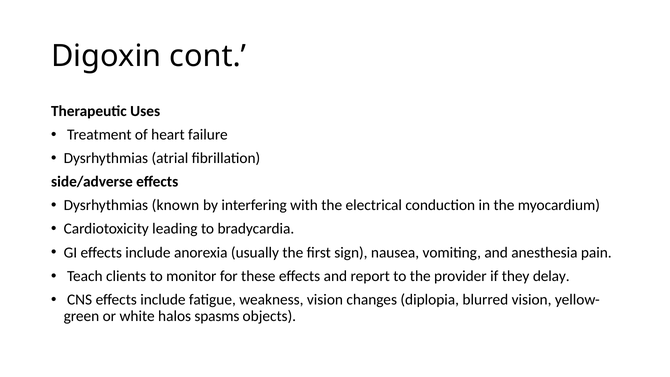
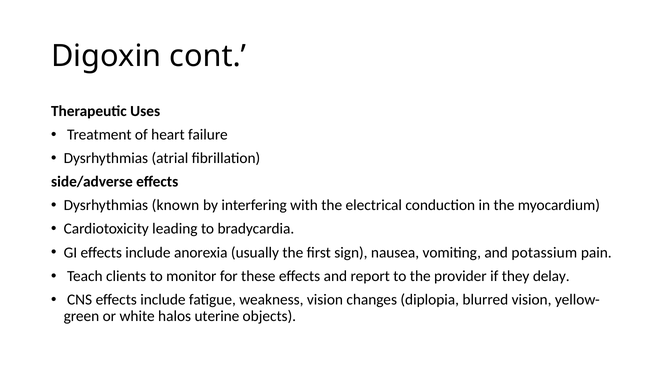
anesthesia: anesthesia -> potassium
spasms: spasms -> uterine
